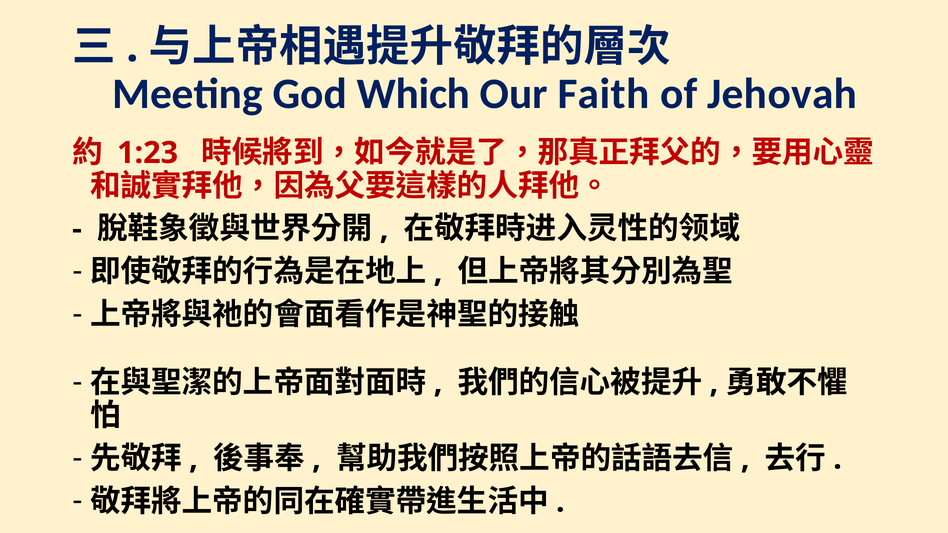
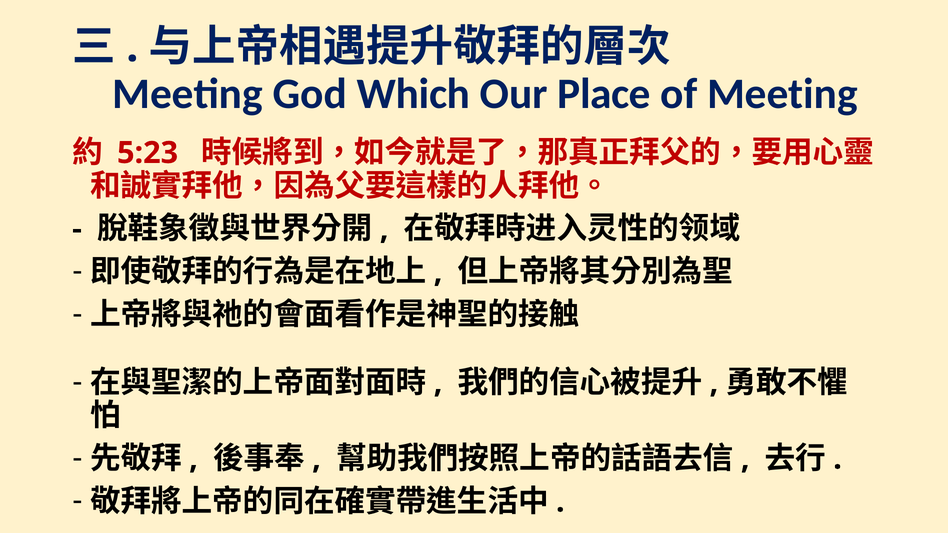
Faith: Faith -> Place
of Jehovah: Jehovah -> Meeting
1:23: 1:23 -> 5:23
